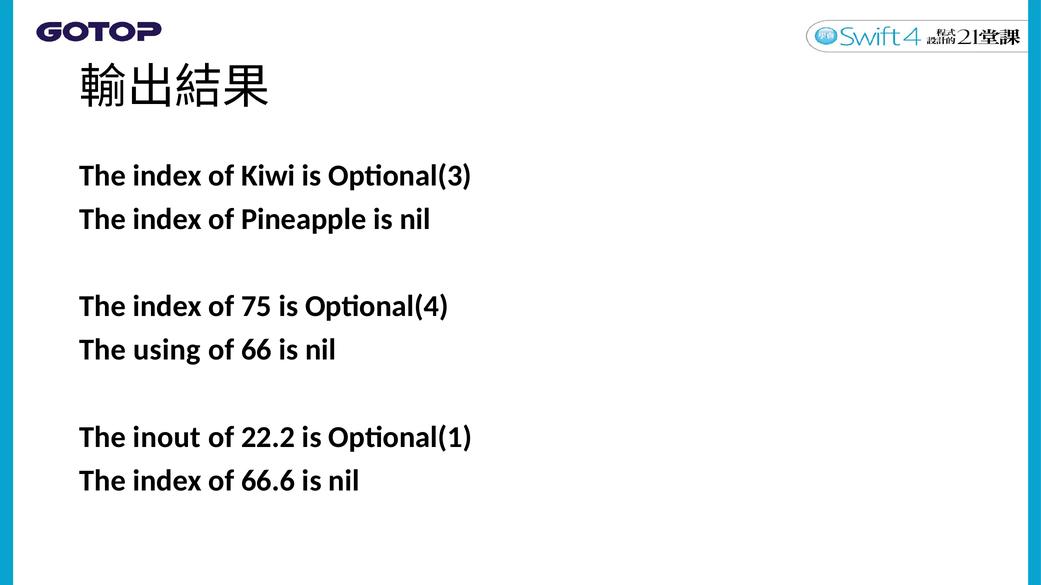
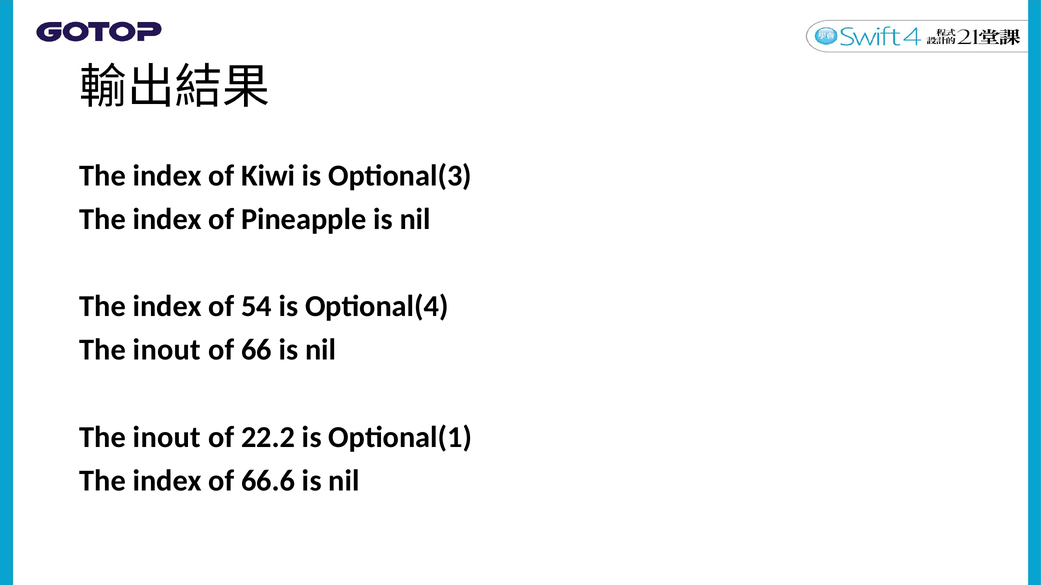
75: 75 -> 54
using at (167, 350): using -> inout
